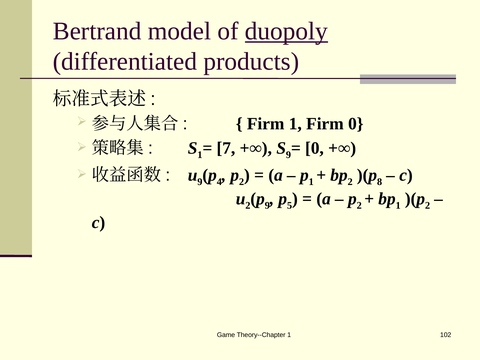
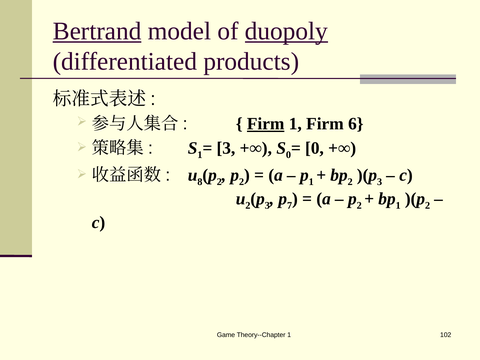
Bertrand underline: none -> present
Firm at (266, 124) underline: none -> present
Firm 0: 0 -> 6
7 at (226, 148): 7 -> 3
9 at (288, 155): 9 -> 0
9 at (200, 182): 9 -> 8
4 at (219, 182): 4 -> 2
8 at (380, 182): 8 -> 3
9 at (267, 206): 9 -> 3
5: 5 -> 7
